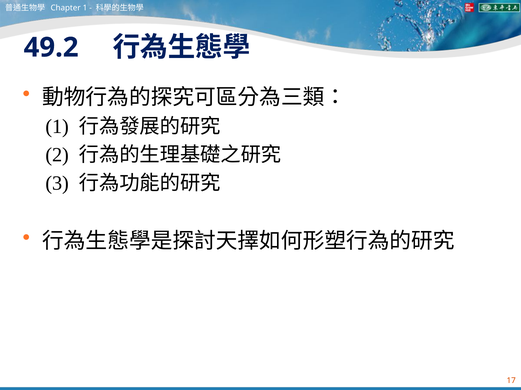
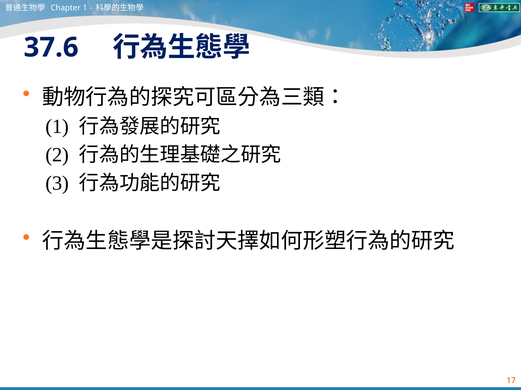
49.2: 49.2 -> 37.6
